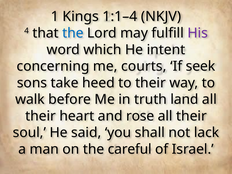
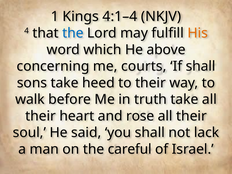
1:1–4: 1:1–4 -> 4:1–4
His colour: purple -> orange
intent: intent -> above
If seek: seek -> shall
truth land: land -> take
